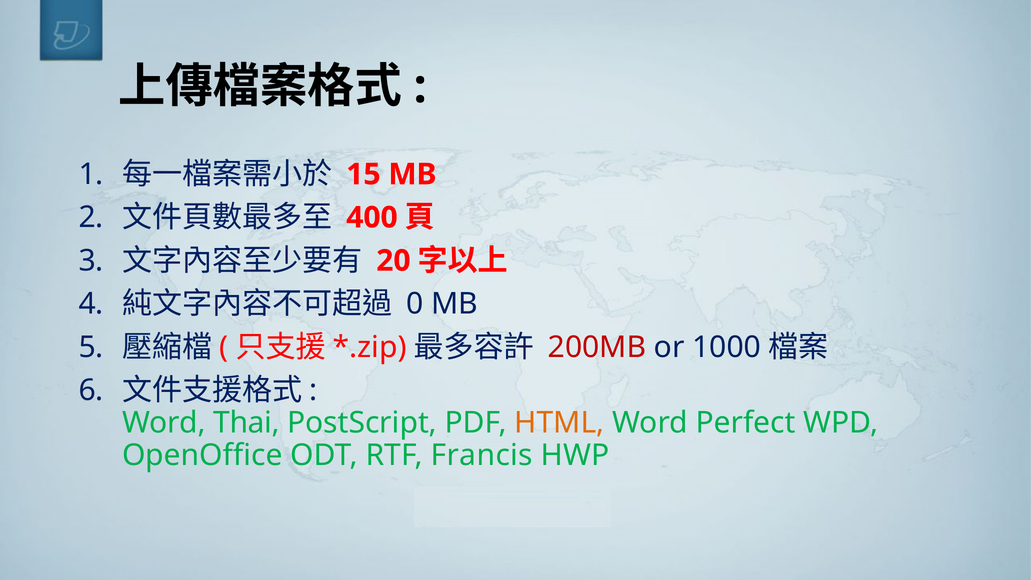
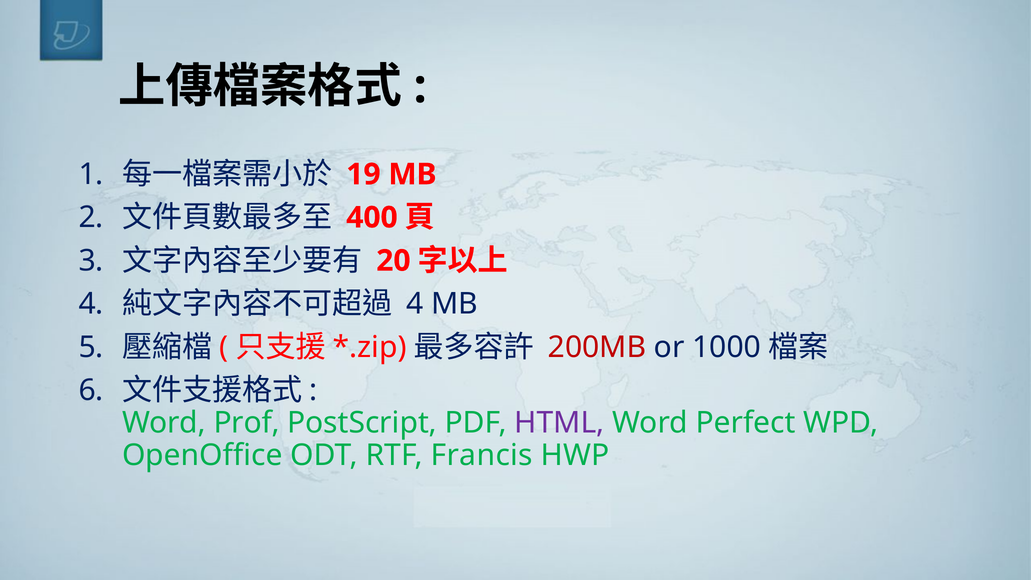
15: 15 -> 19
0 at (415, 304): 0 -> 4
Thai: Thai -> Prof
HTML colour: orange -> purple
